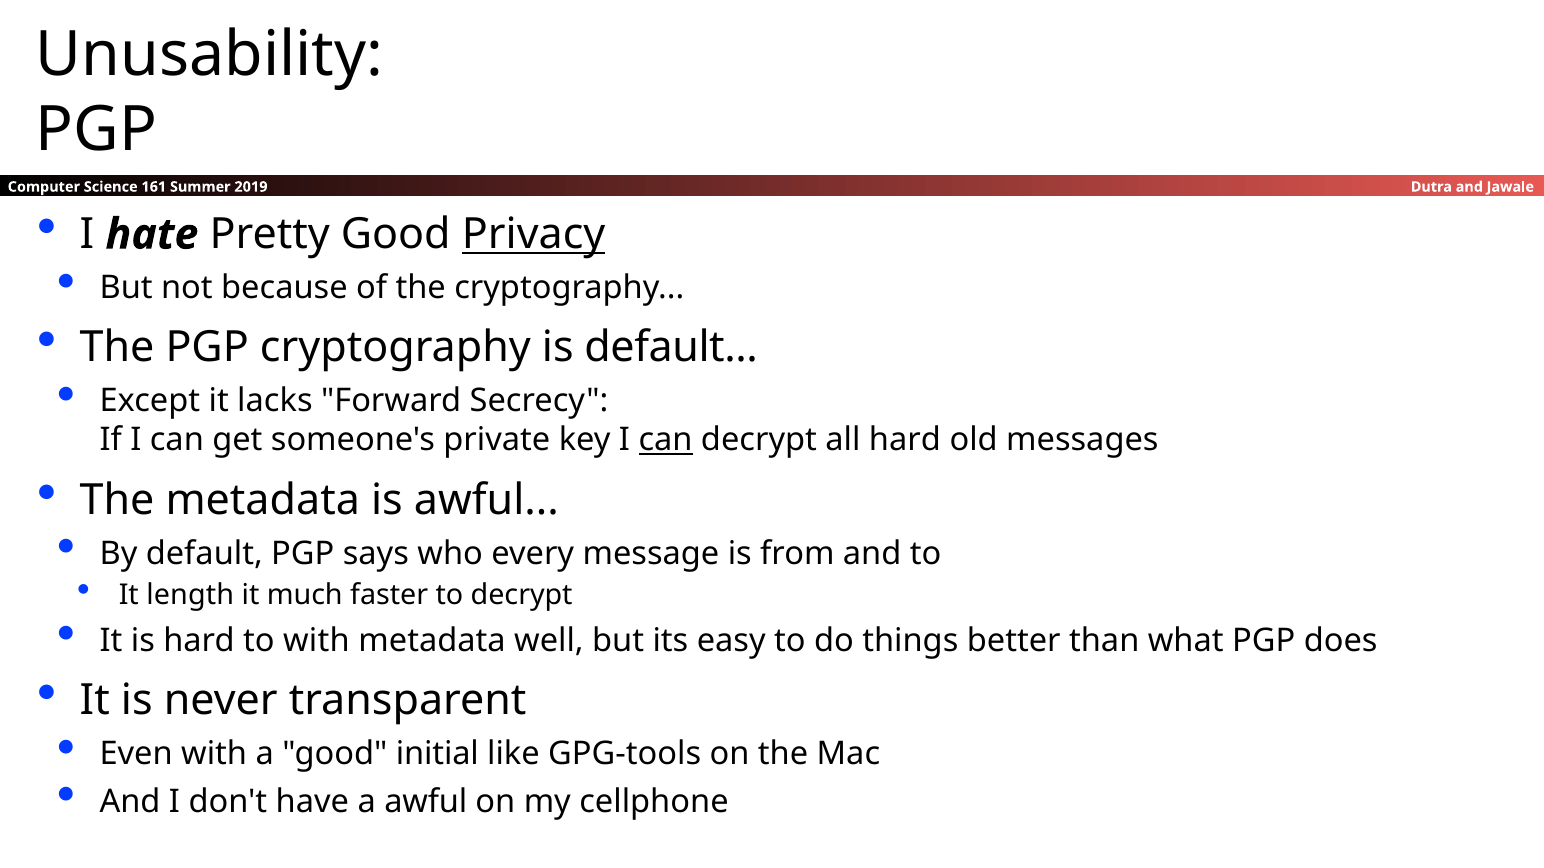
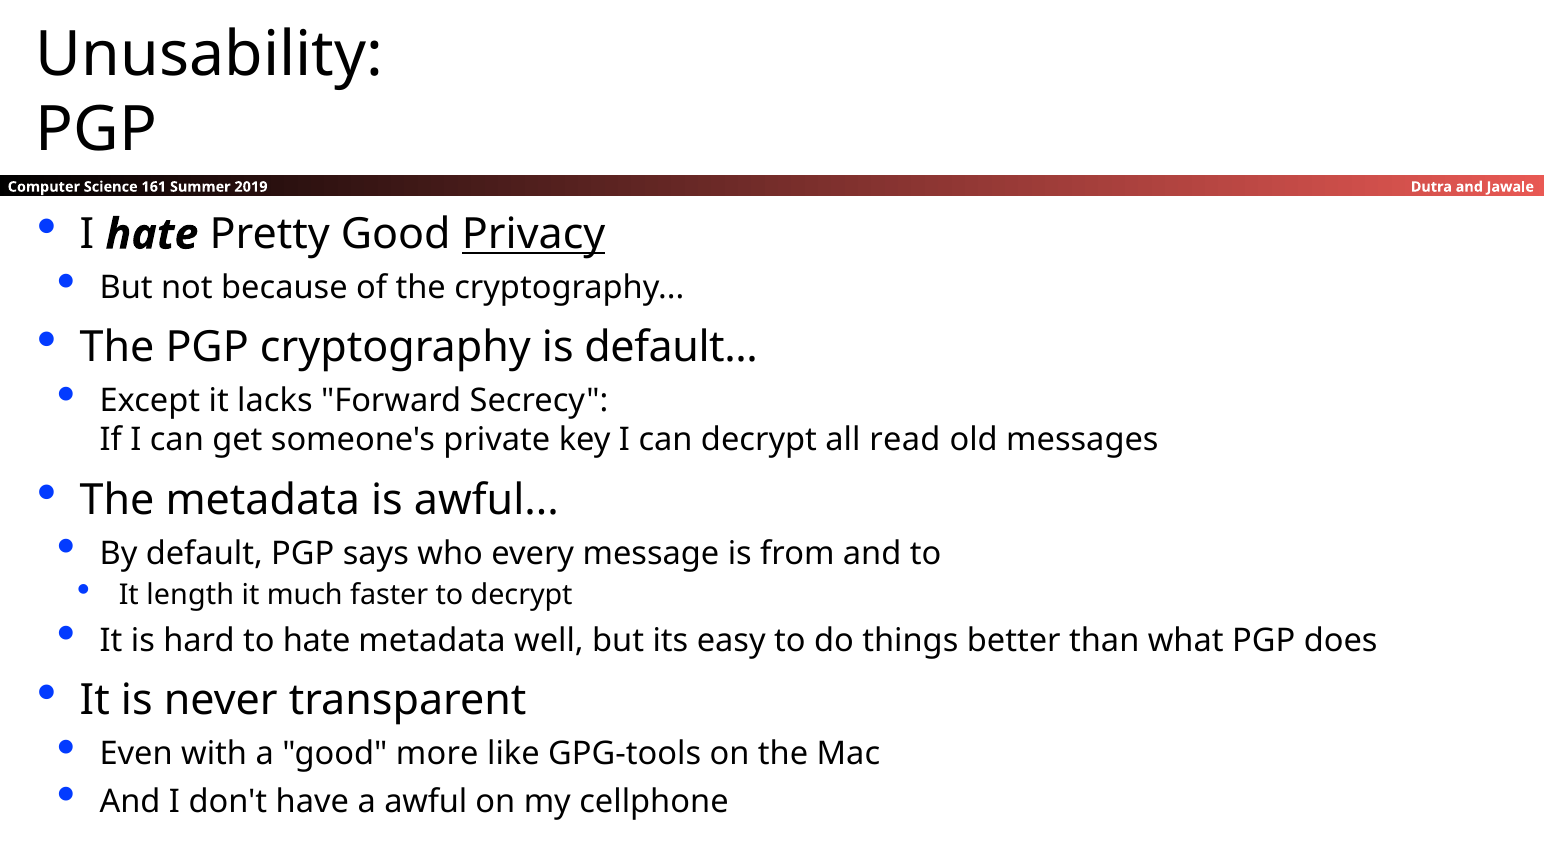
can at (666, 440) underline: present -> none
all hard: hard -> read
to with: with -> hate
initial: initial -> more
